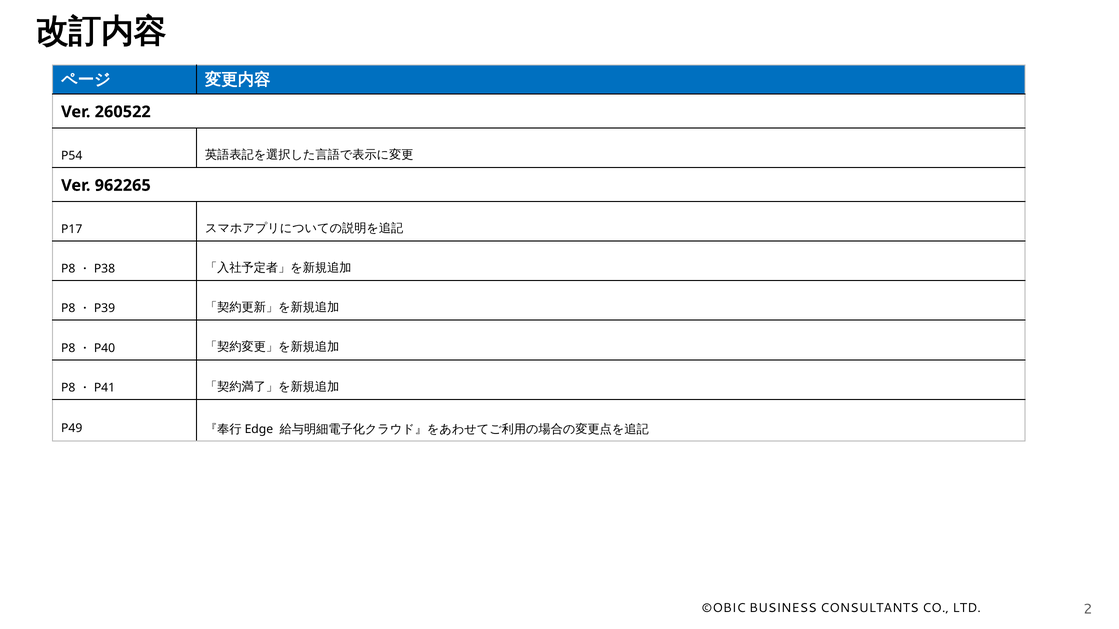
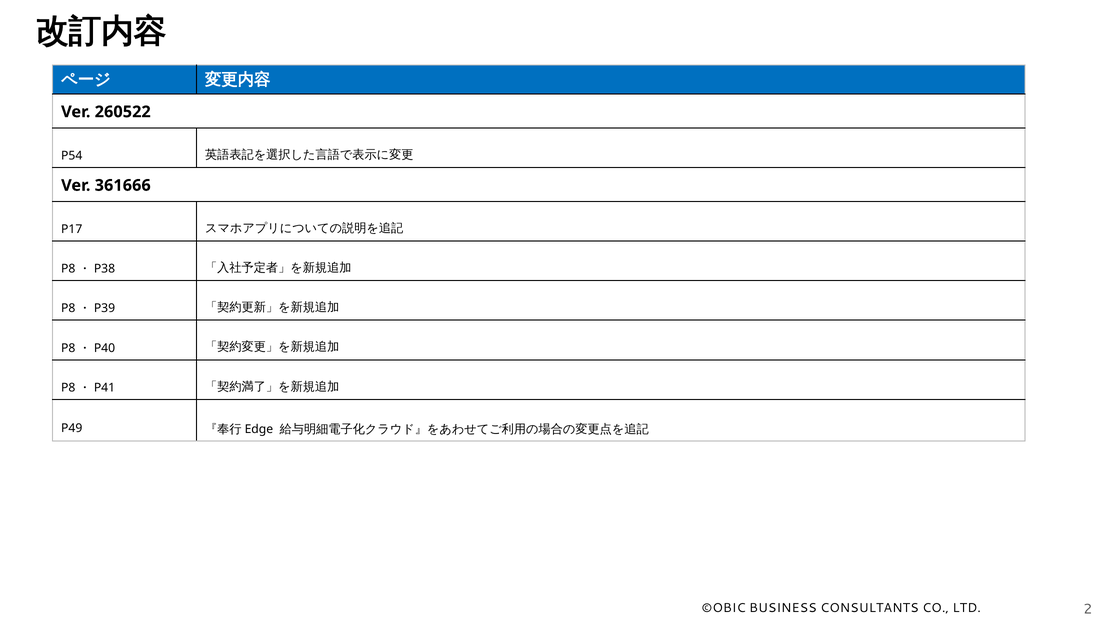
962265: 962265 -> 361666
